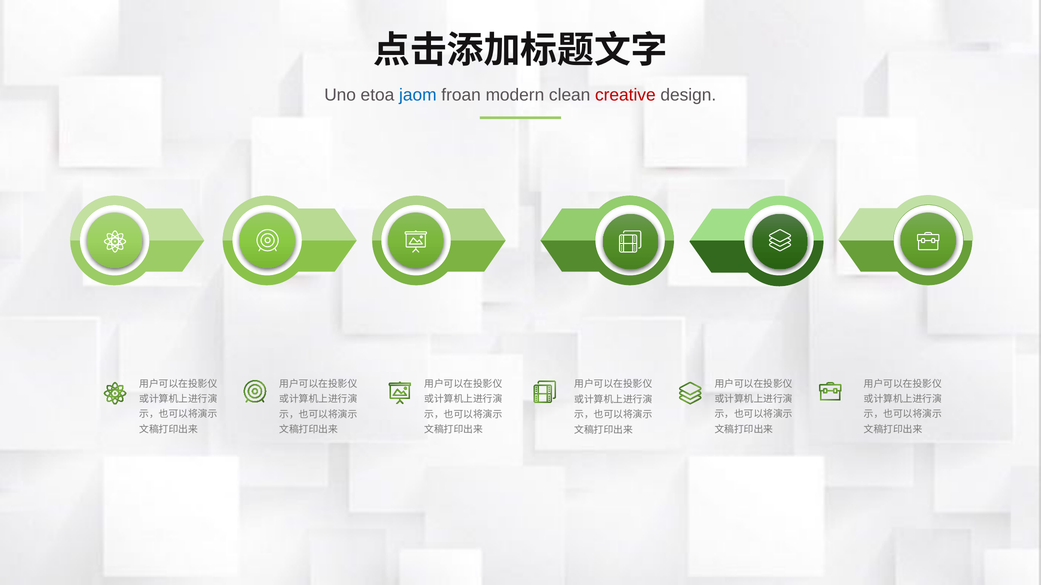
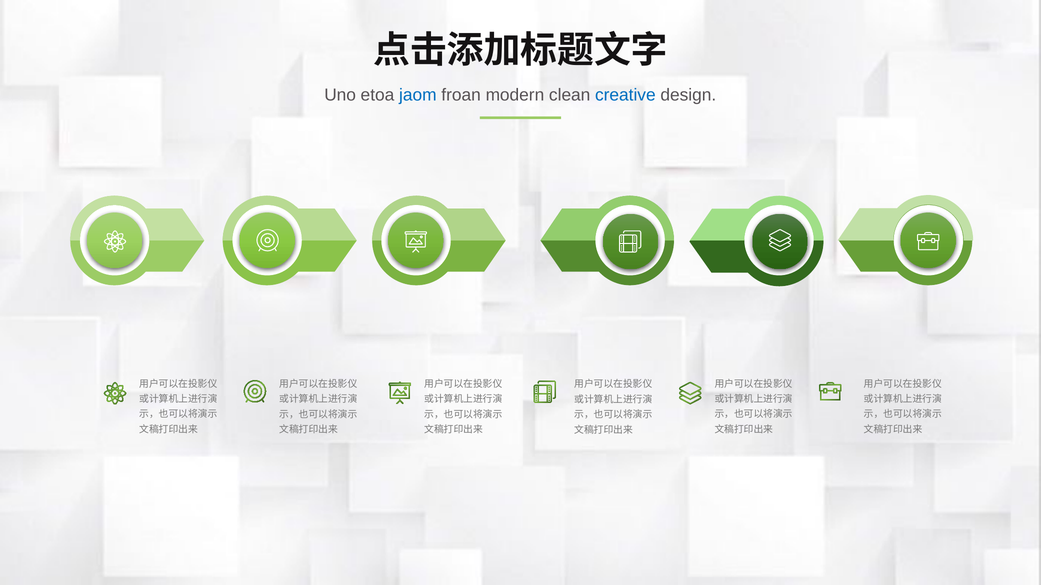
creative colour: red -> blue
